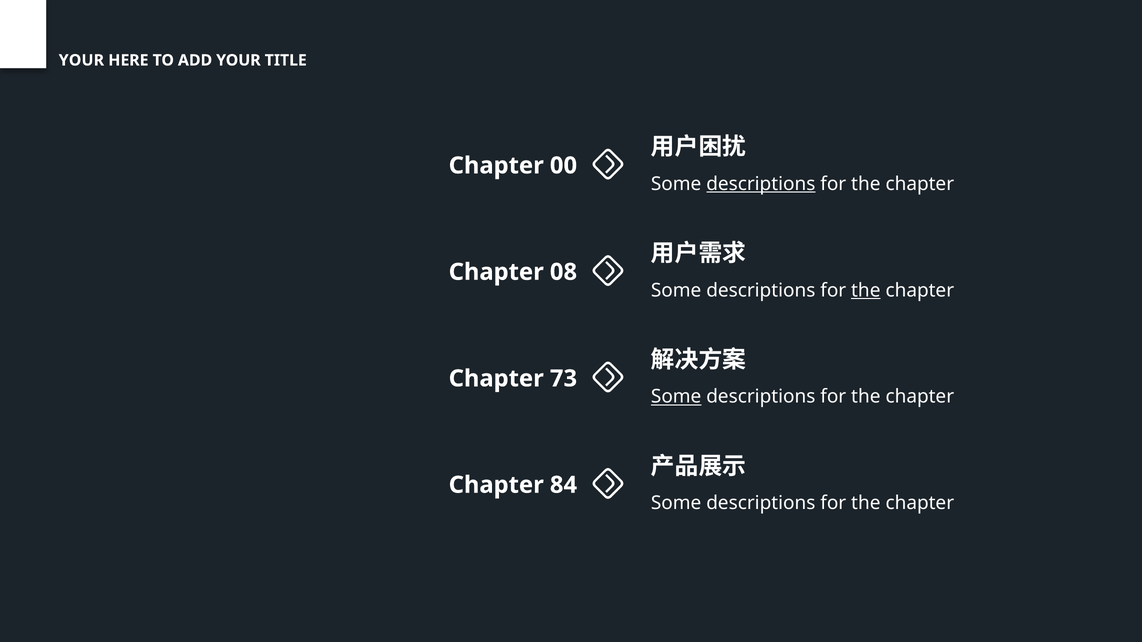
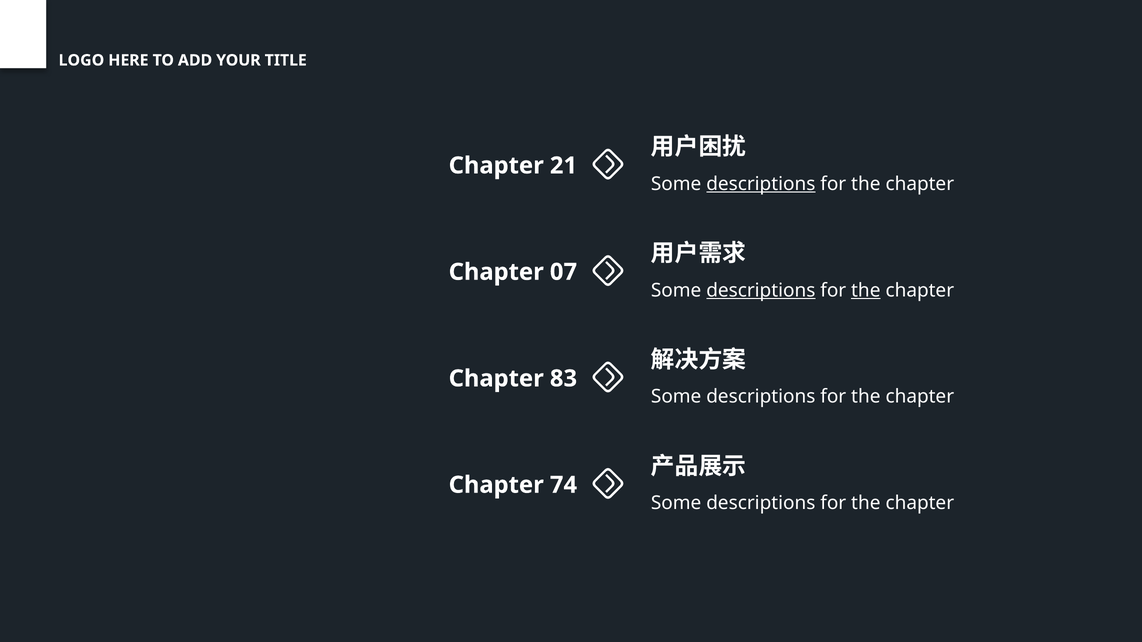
YOUR at (81, 60): YOUR -> LOGO
00: 00 -> 21
08: 08 -> 07
descriptions at (761, 290) underline: none -> present
73: 73 -> 83
Some at (676, 397) underline: present -> none
84: 84 -> 74
